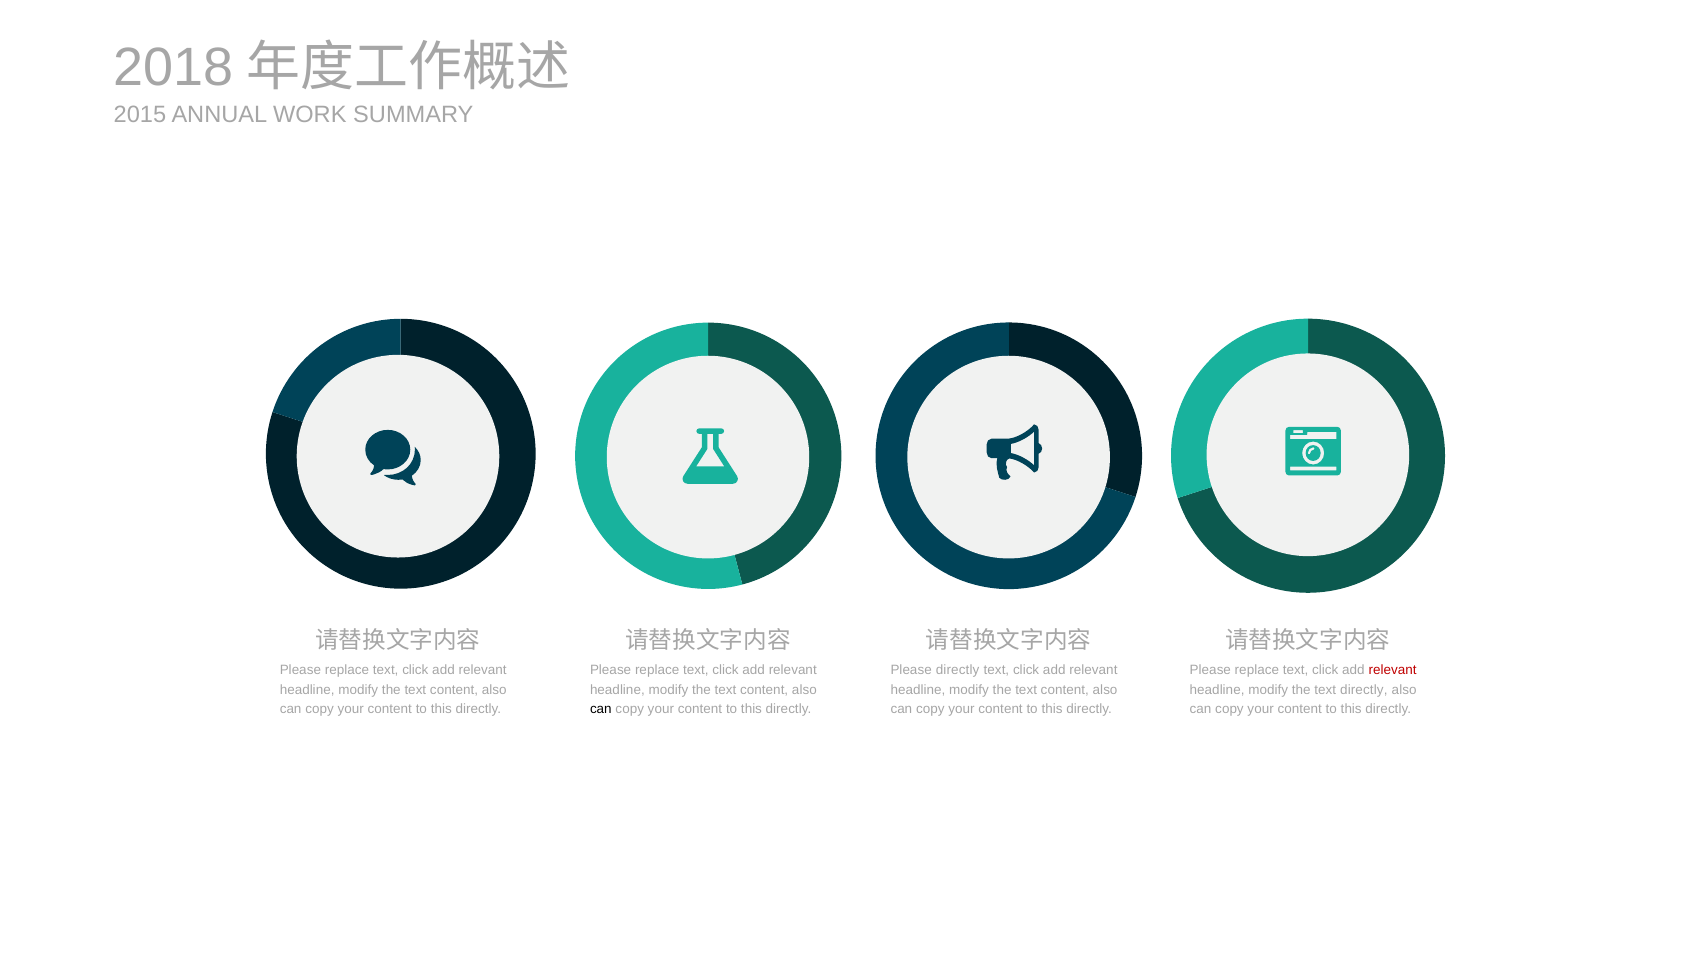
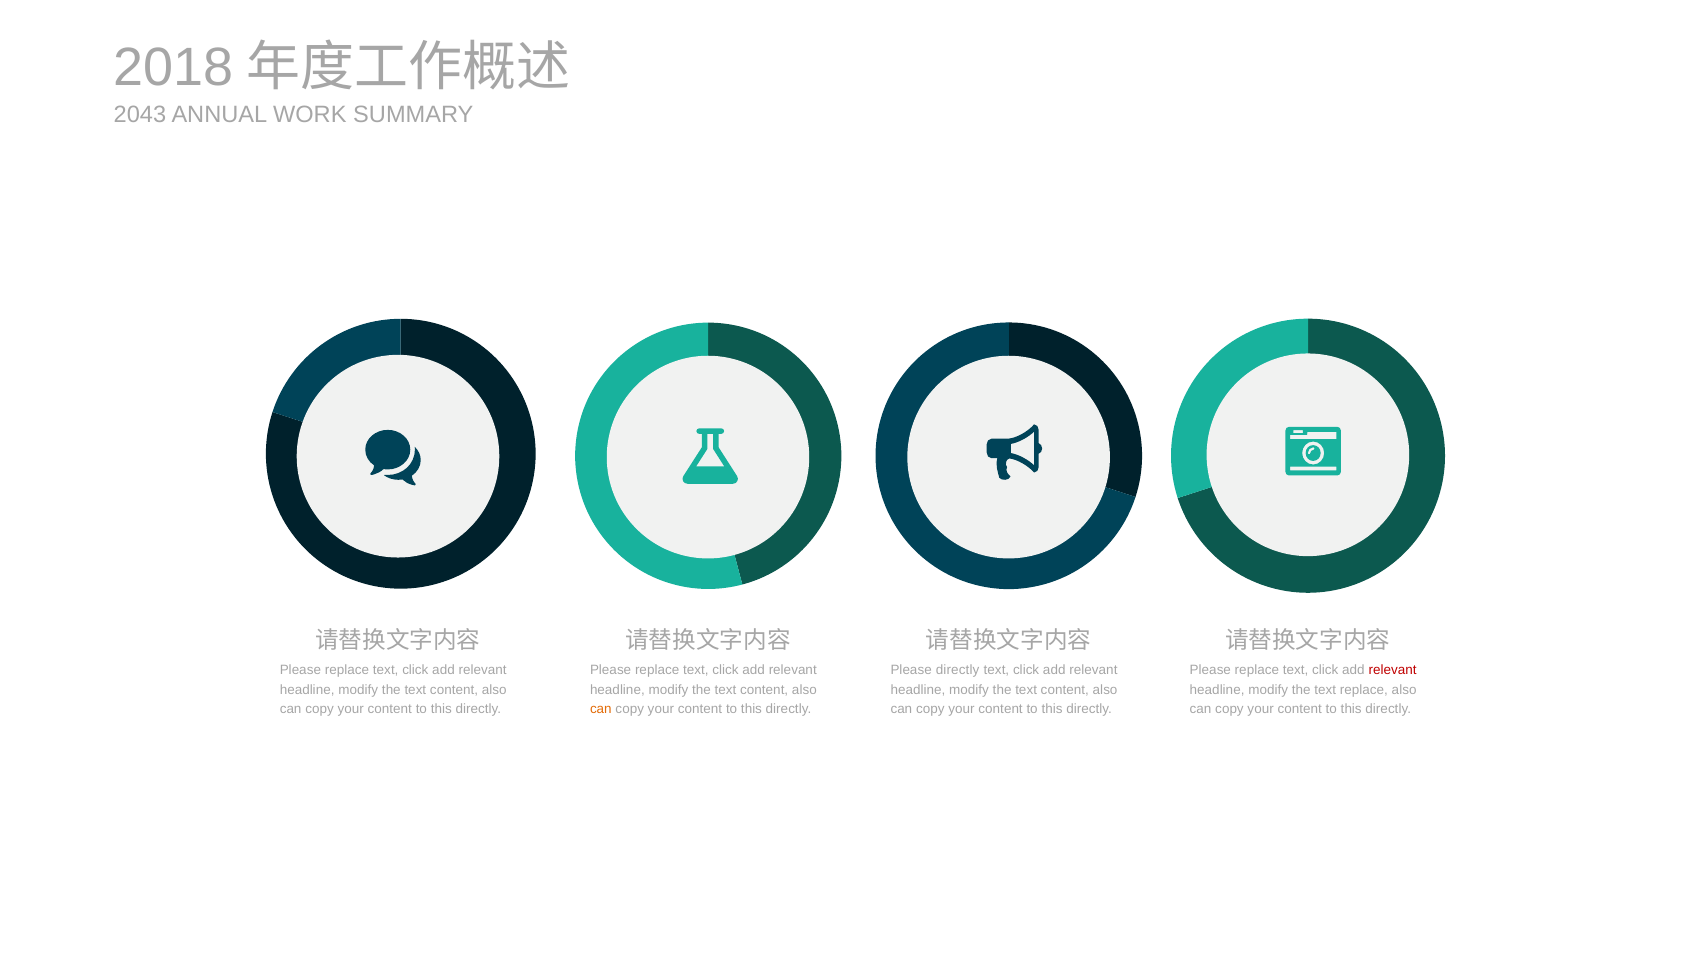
2015: 2015 -> 2043
text directly: directly -> replace
can at (601, 709) colour: black -> orange
